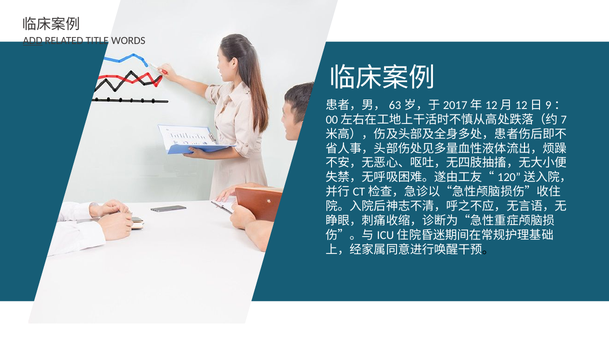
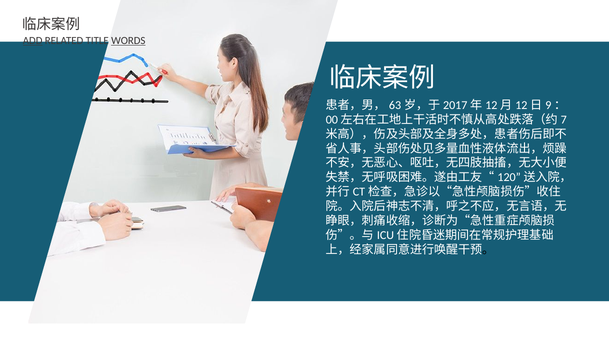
WORDS underline: none -> present
